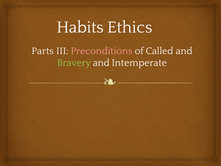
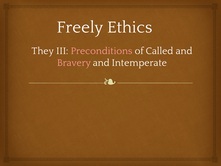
Habits: Habits -> Freely
Parts: Parts -> They
Bravery colour: light green -> pink
